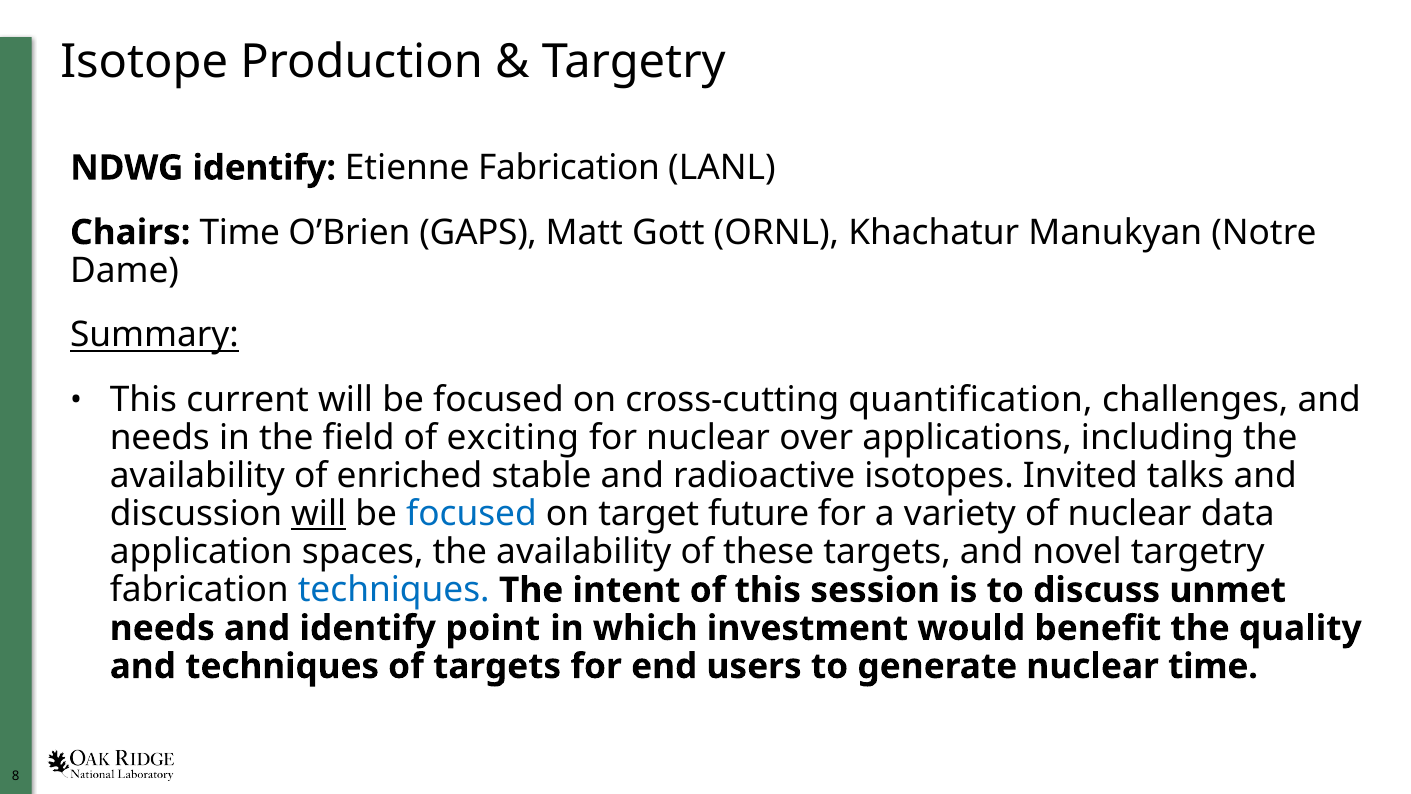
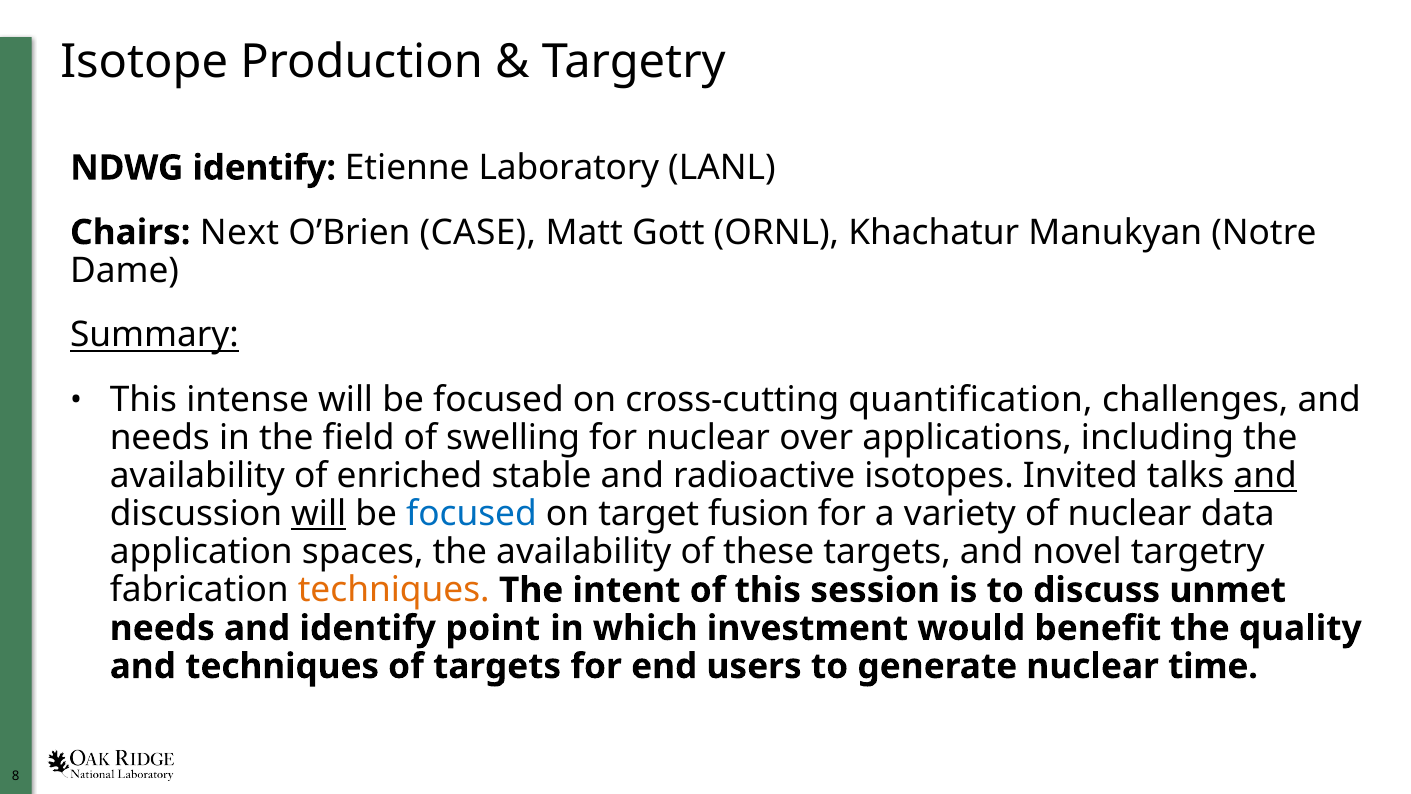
Etienne Fabrication: Fabrication -> Laboratory
Chairs Time: Time -> Next
GAPS: GAPS -> CASE
current: current -> intense
exciting: exciting -> swelling
and at (1265, 476) underline: none -> present
future: future -> fusion
techniques at (394, 590) colour: blue -> orange
